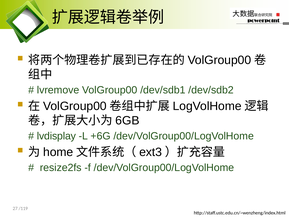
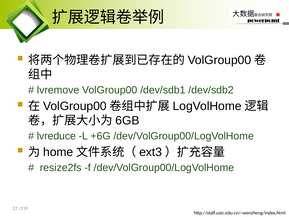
lvdisplay: lvdisplay -> lvreduce
